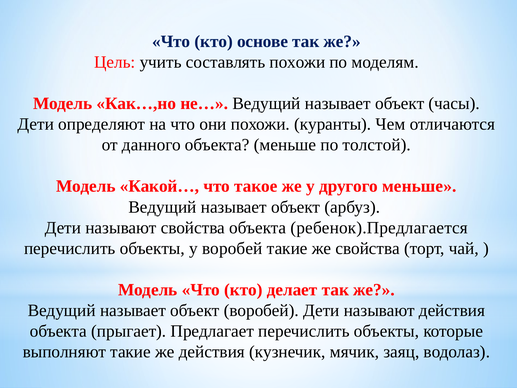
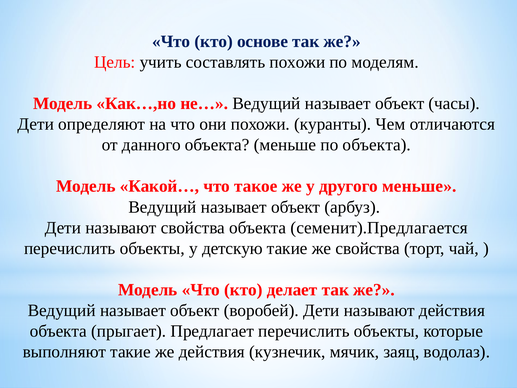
по толстой: толстой -> объекта
ребенок).Предлагается: ребенок).Предлагается -> семенит).Предлагается
у воробей: воробей -> детскую
